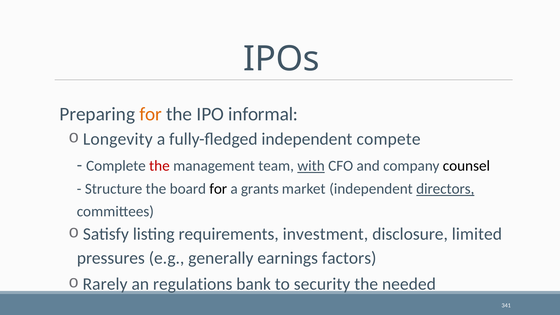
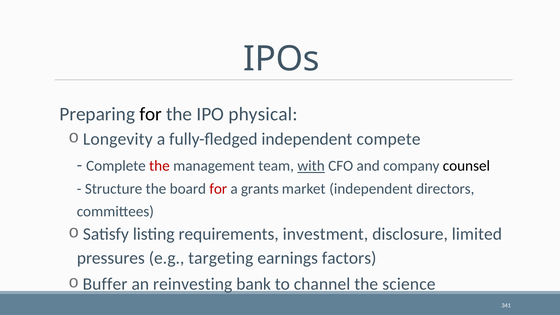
for at (151, 114) colour: orange -> black
informal: informal -> physical
for at (218, 189) colour: black -> red
directors underline: present -> none
generally: generally -> targeting
Rarely: Rarely -> Buffer
regulations: regulations -> reinvesting
security: security -> channel
needed: needed -> science
